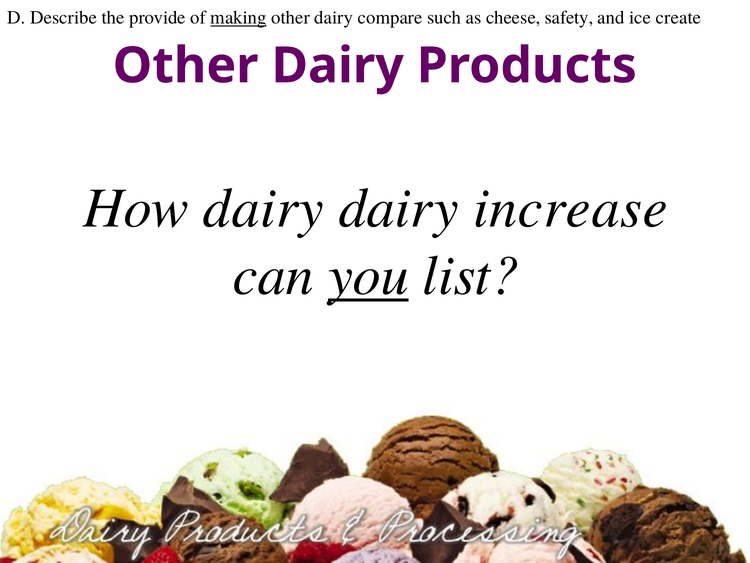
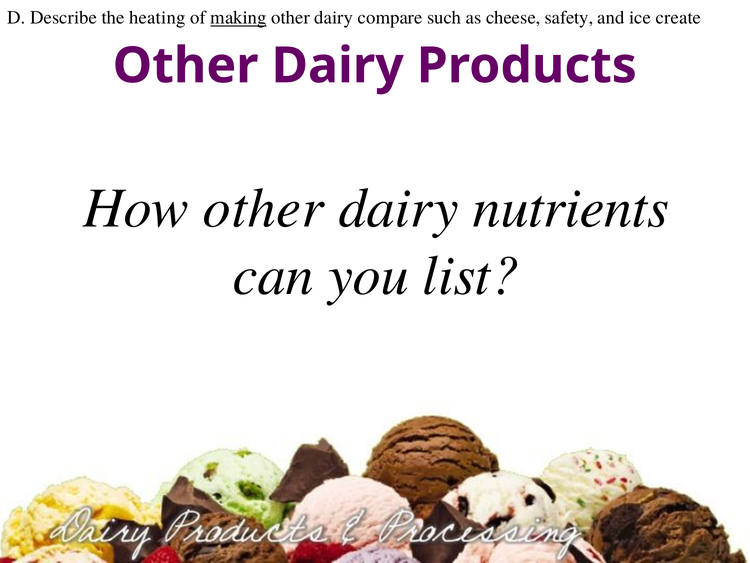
provide: provide -> heating
How dairy: dairy -> other
increase: increase -> nutrients
you underline: present -> none
